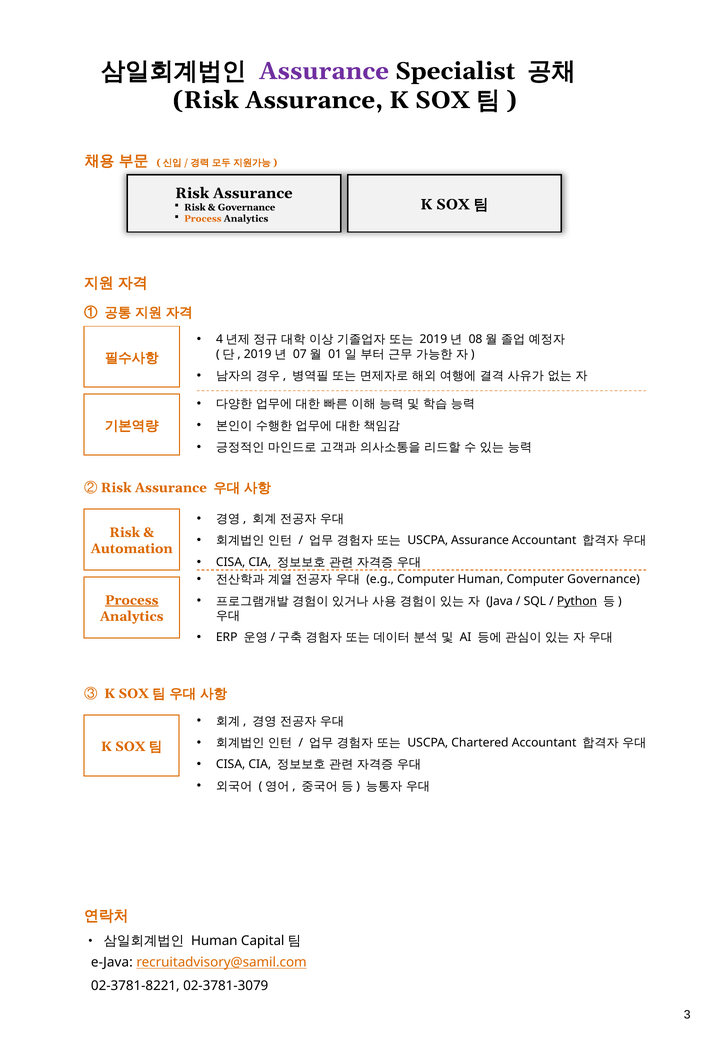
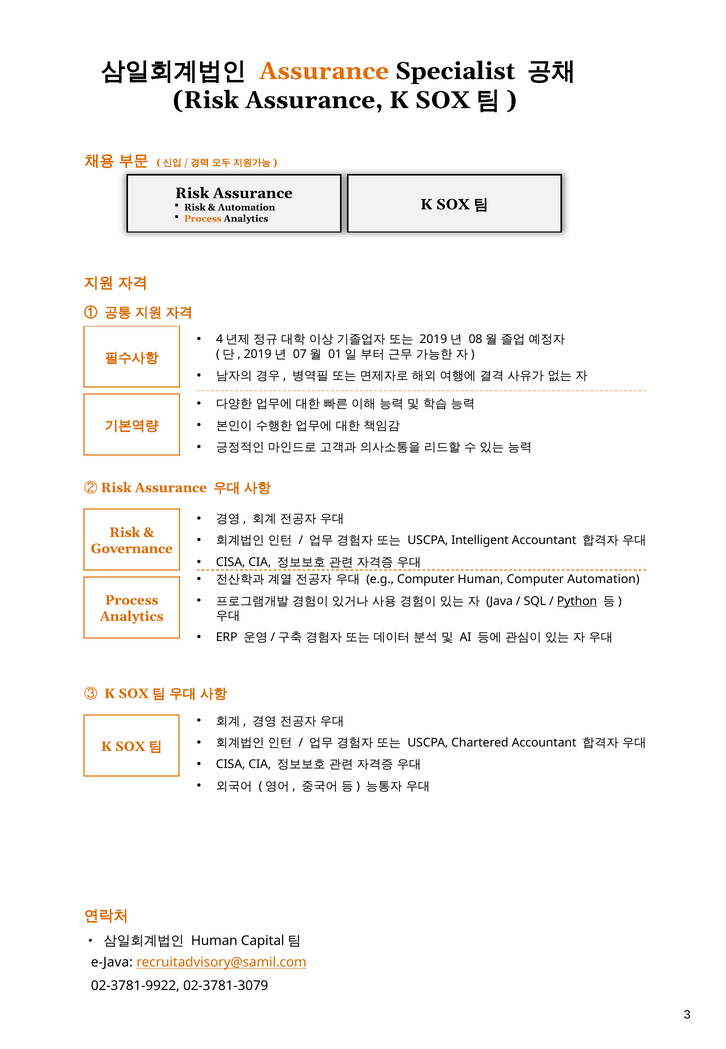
Assurance at (324, 71) colour: purple -> orange
Governance at (247, 207): Governance -> Automation
USCPA Assurance: Assurance -> Intelligent
Automation: Automation -> Governance
Computer Governance: Governance -> Automation
Process at (132, 600) underline: present -> none
02-3781-8221: 02-3781-8221 -> 02-3781-9922
